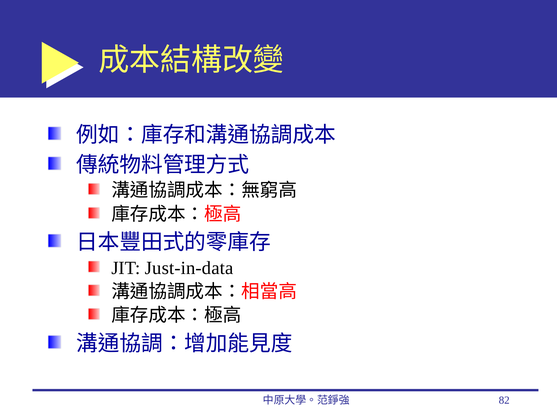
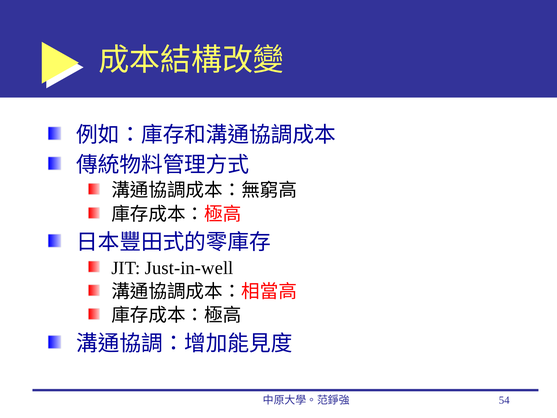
Just-in-data: Just-in-data -> Just-in-well
82: 82 -> 54
